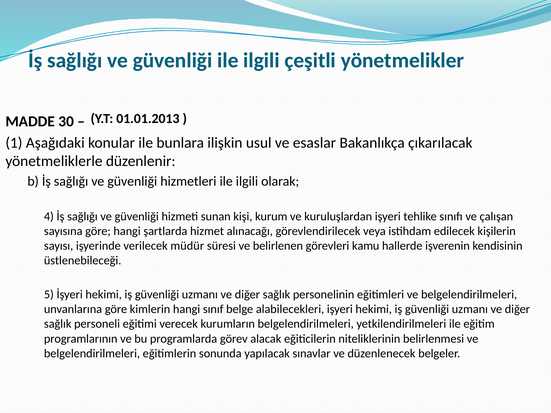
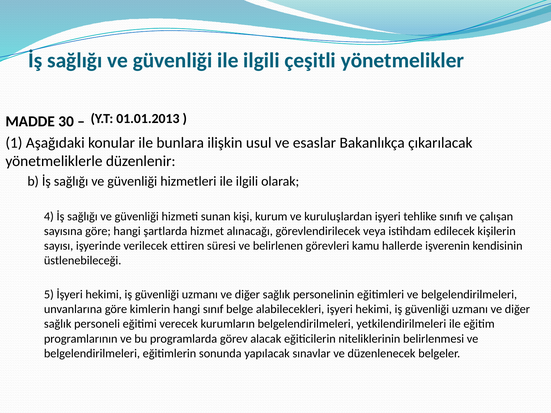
müdür: müdür -> ettiren
